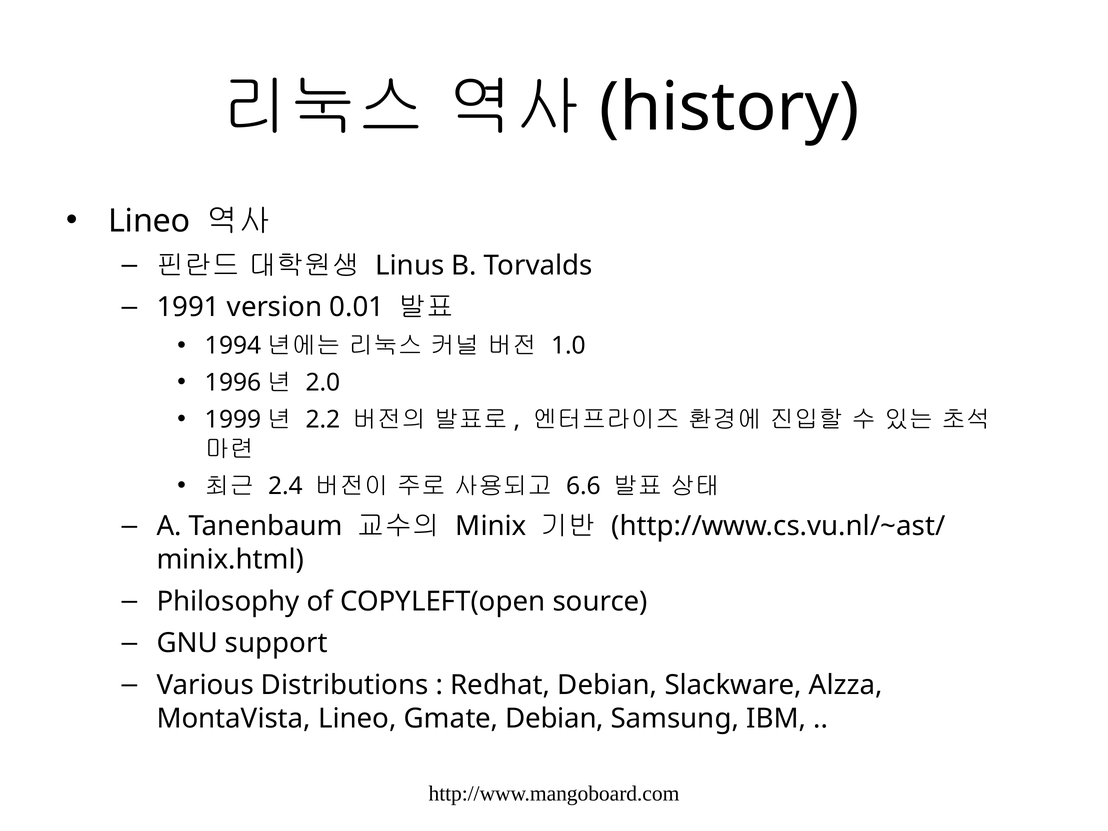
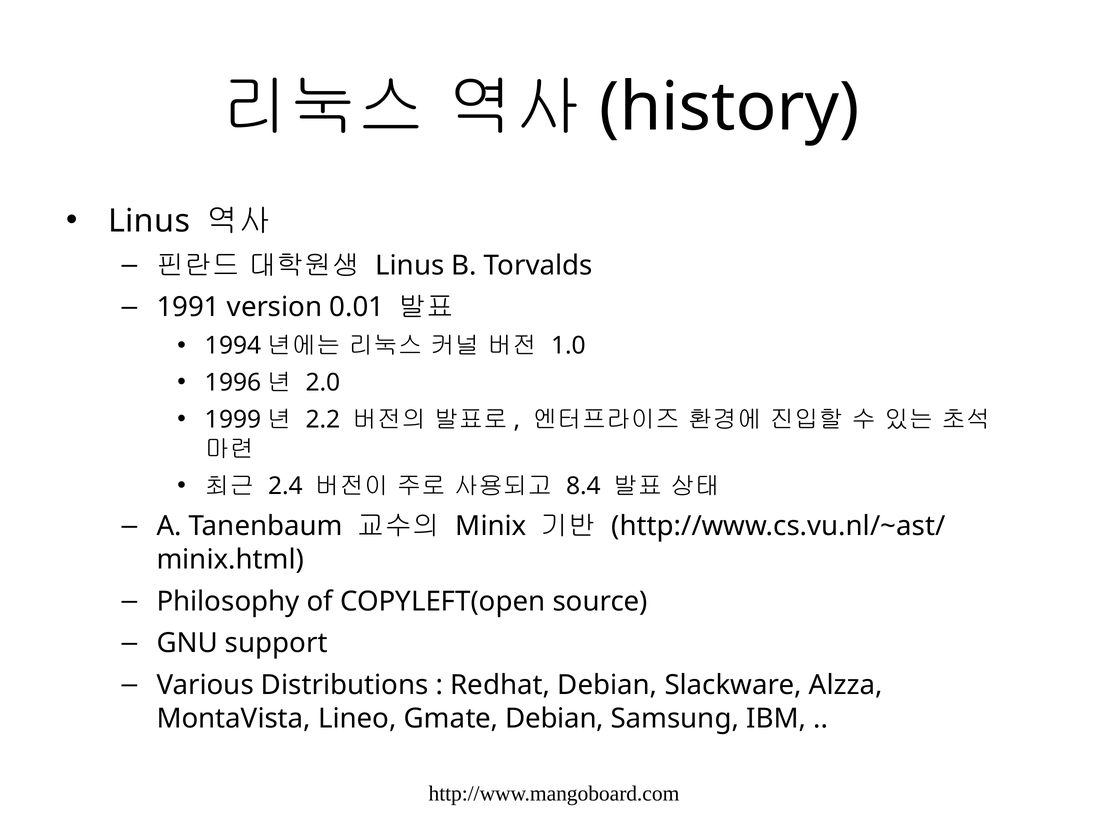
Lineo at (149, 221): Lineo -> Linus
6.6: 6.6 -> 8.4
